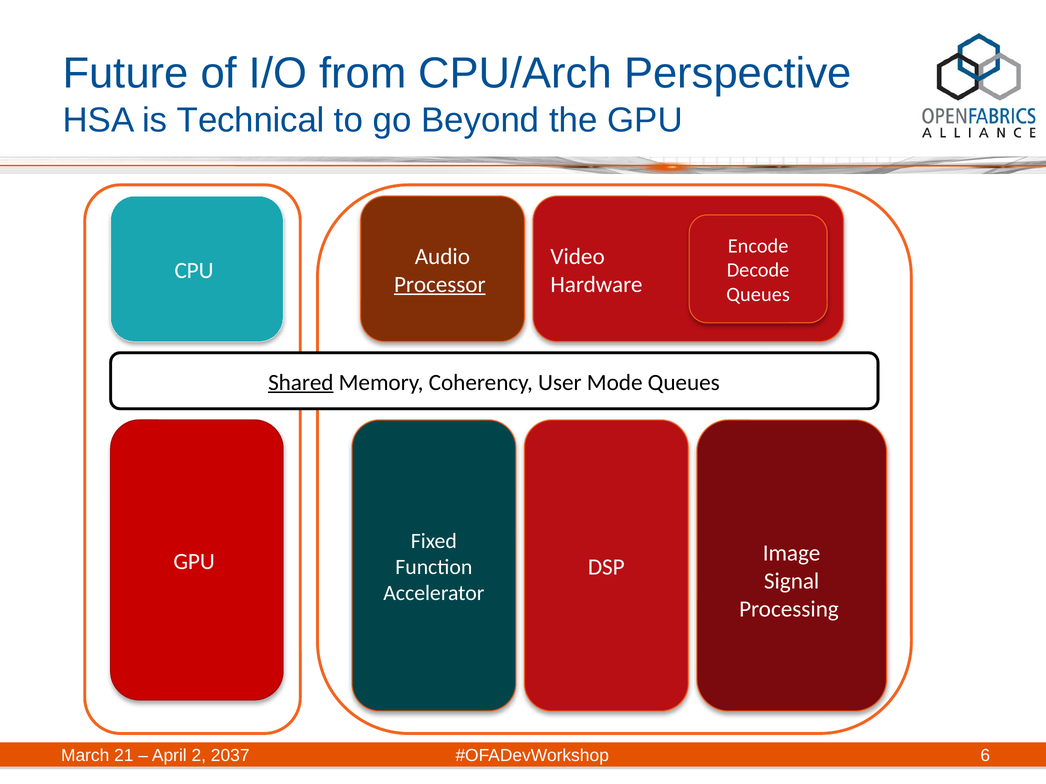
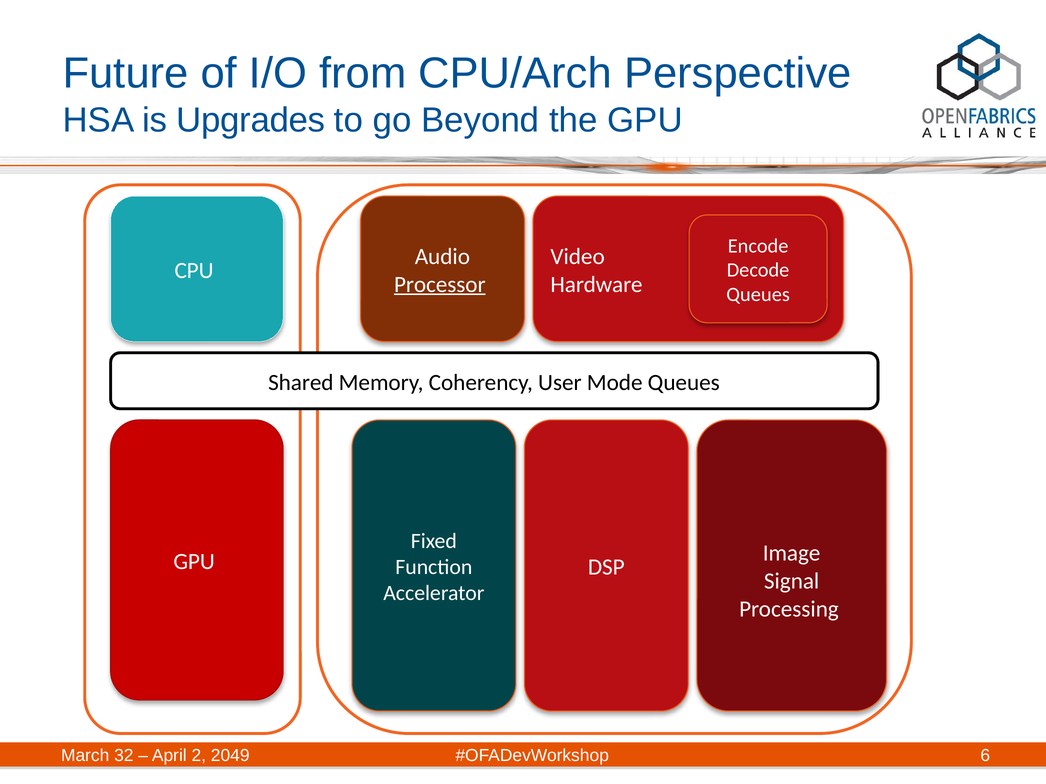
Technical: Technical -> Upgrades
Shared underline: present -> none
21: 21 -> 32
2037: 2037 -> 2049
